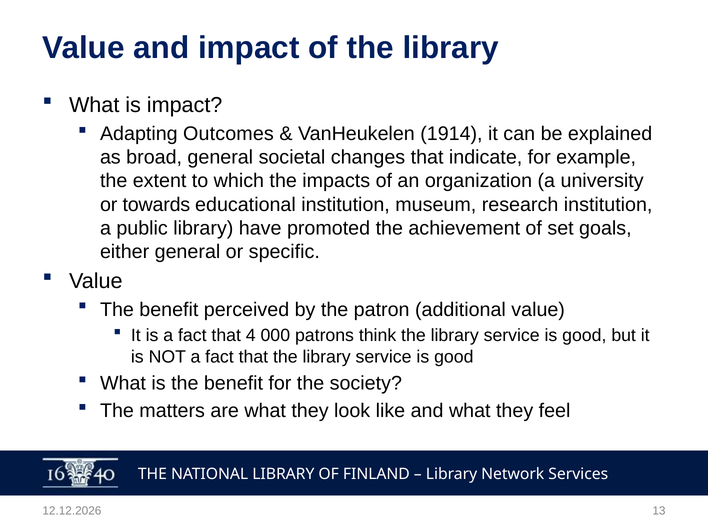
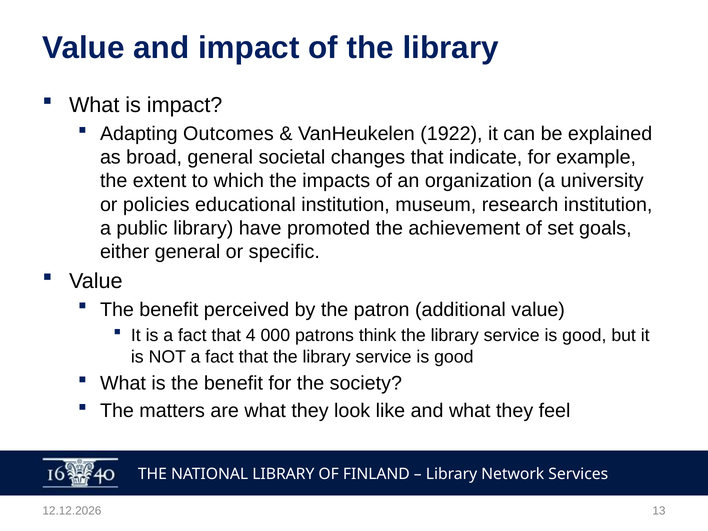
1914: 1914 -> 1922
towards: towards -> policies
